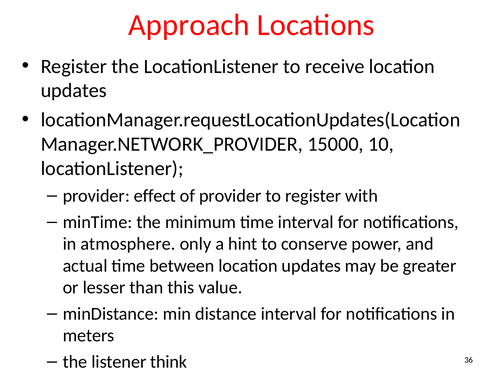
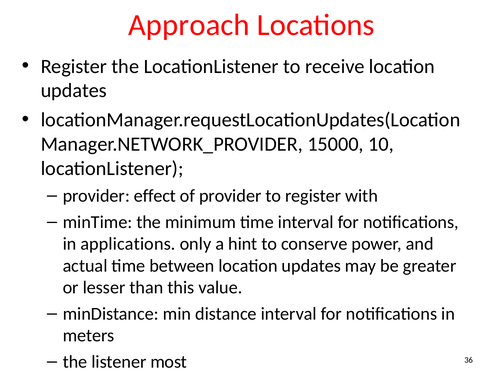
atmosphere: atmosphere -> applications
think: think -> most
